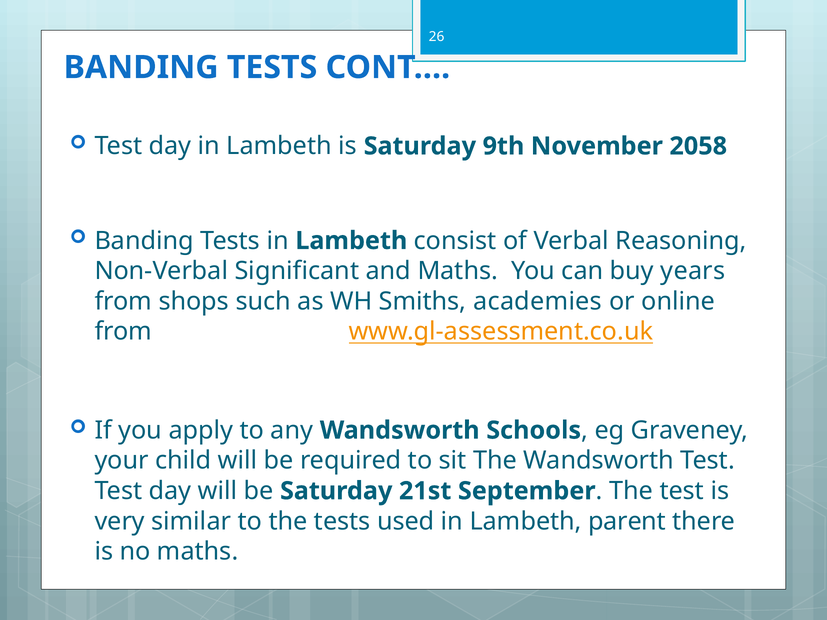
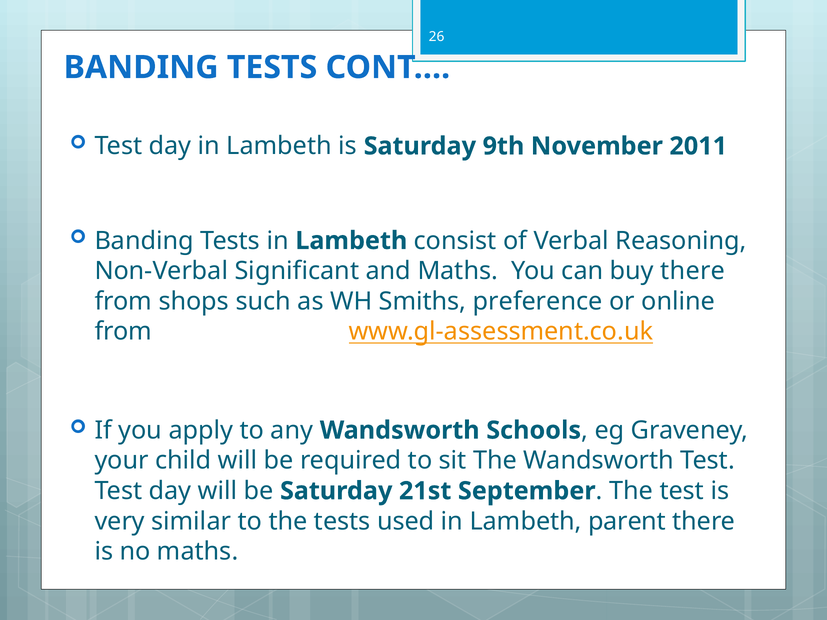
2058: 2058 -> 2011
buy years: years -> there
academies: academies -> preference
